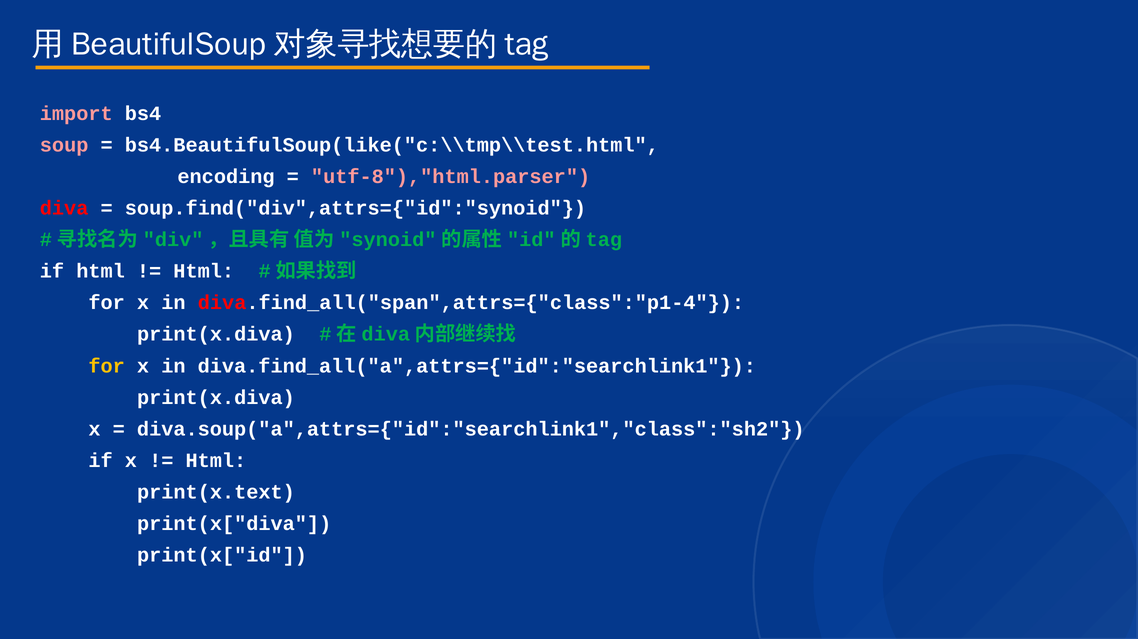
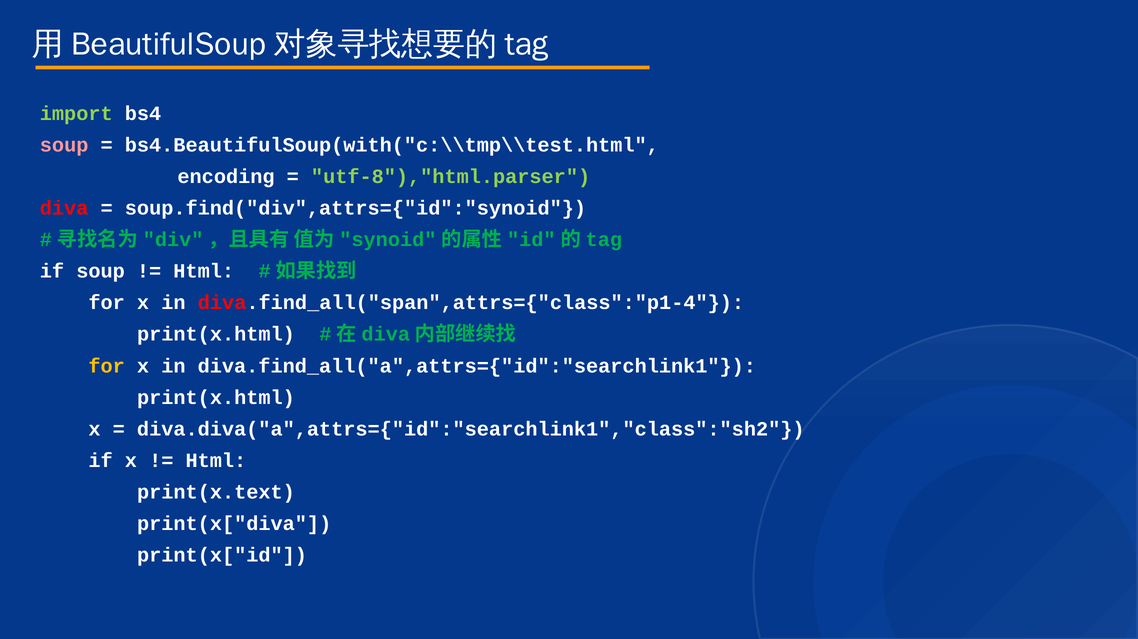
import colour: pink -> light green
bs4.BeautifulSoup(like("c:\\tmp\\test.html: bs4.BeautifulSoup(like("c:\\tmp\\test.html -> bs4.BeautifulSoup(with("c:\\tmp\\test.html
utf-8"),"html.parser colour: pink -> light green
if html: html -> soup
print(x.diva at (216, 335): print(x.diva -> print(x.html
print(x.diva at (216, 398): print(x.diva -> print(x.html
diva.soup("a",attrs={"id":"searchlink1","class":"sh2: diva.soup("a",attrs={"id":"searchlink1","class":"sh2 -> diva.diva("a",attrs={"id":"searchlink1","class":"sh2
